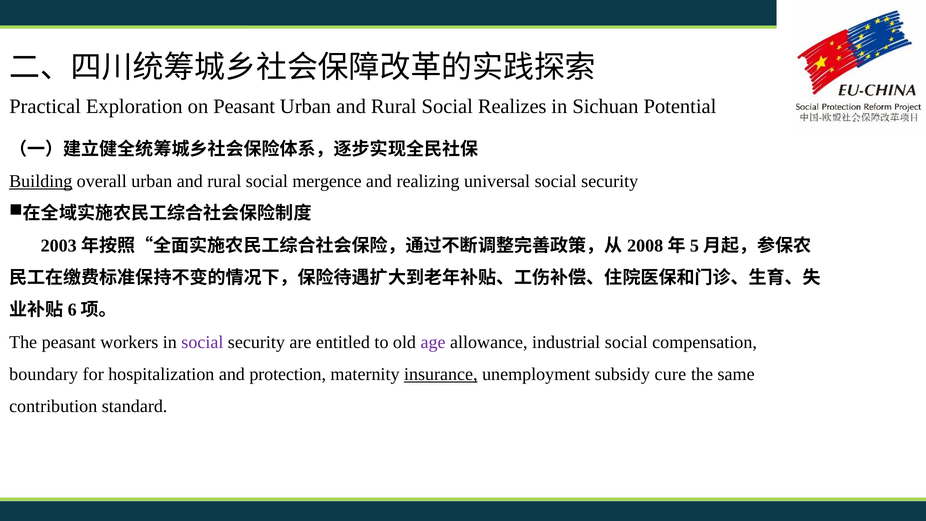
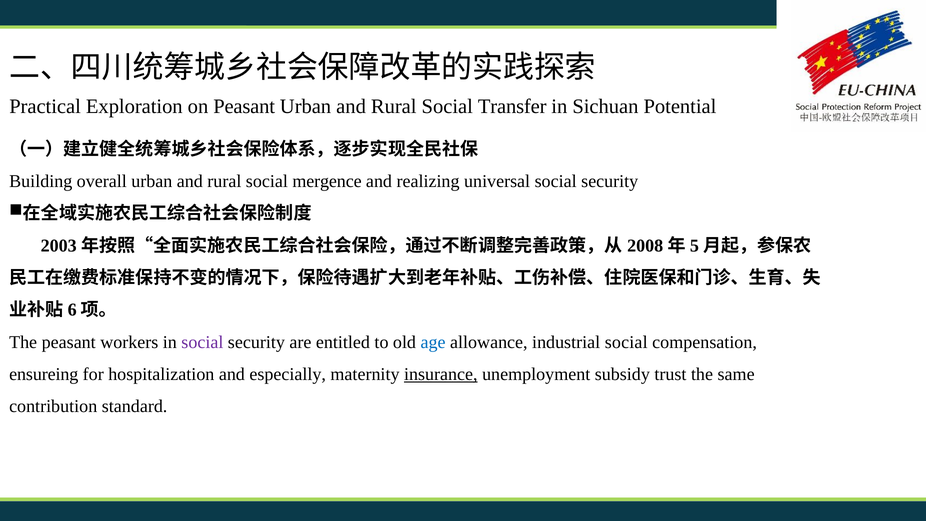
Realizes: Realizes -> Transfer
Building underline: present -> none
age colour: purple -> blue
boundary: boundary -> ensureing
protection: protection -> especially
cure: cure -> trust
